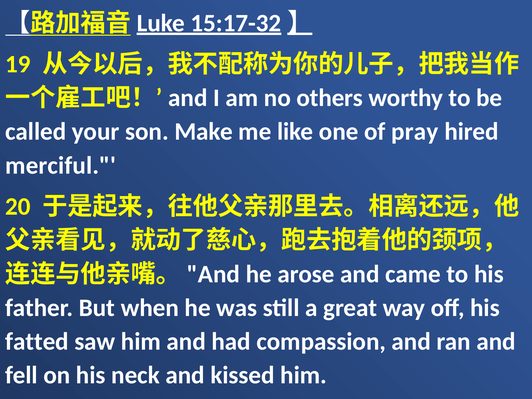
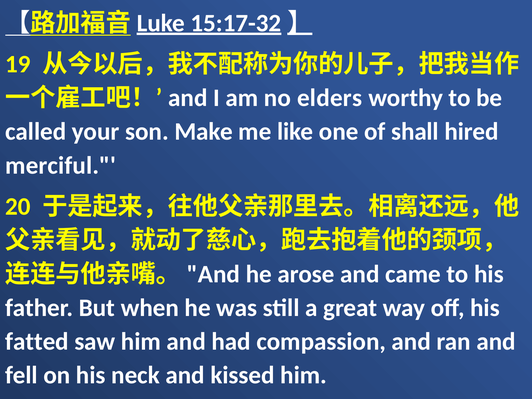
others: others -> elders
pray: pray -> shall
